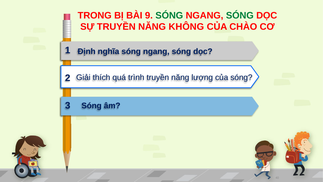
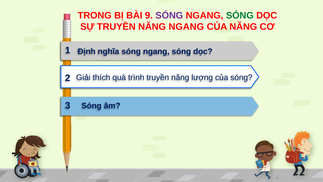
SÓNG at (169, 16) colour: green -> purple
NĂNG KHÔNG: KHÔNG -> NGANG
CỦA CHÀO: CHÀO -> NĂNG
